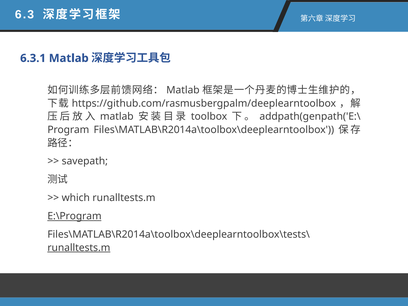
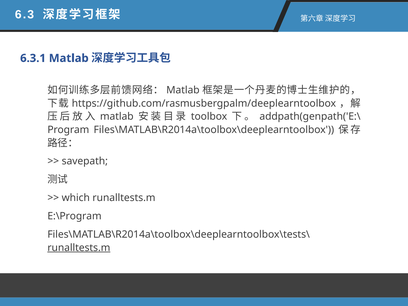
E:\Program underline: present -> none
